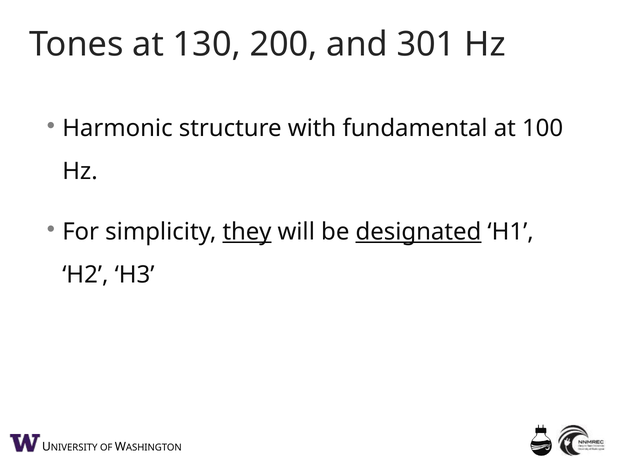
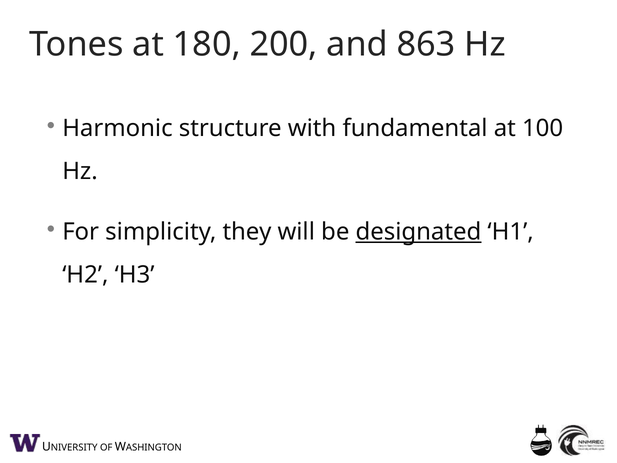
130: 130 -> 180
301: 301 -> 863
they underline: present -> none
